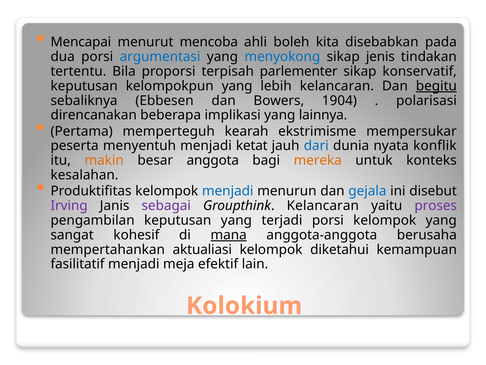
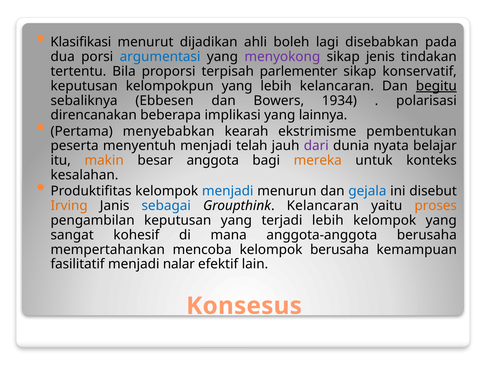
Mencapai: Mencapai -> Klasifikasi
mencoba: mencoba -> dijadikan
kita: kita -> lagi
menyokong colour: blue -> purple
1904: 1904 -> 1934
memperteguh: memperteguh -> menyebabkan
mempersukar: mempersukar -> pembentukan
ketat: ketat -> telah
dari colour: blue -> purple
konflik: konflik -> belajar
Irving colour: purple -> orange
sebagai colour: purple -> blue
proses colour: purple -> orange
terjadi porsi: porsi -> lebih
mana underline: present -> none
aktualiasi: aktualiasi -> mencoba
kelompok diketahui: diketahui -> berusaha
meja: meja -> nalar
Kolokium: Kolokium -> Konsesus
